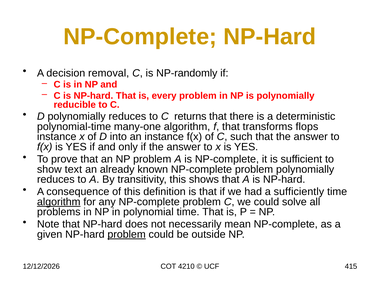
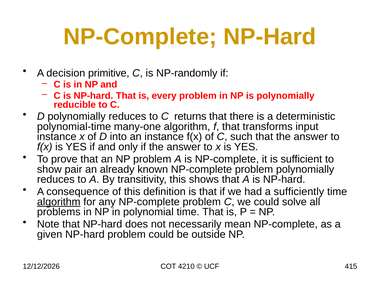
removal: removal -> primitive
flops: flops -> input
text: text -> pair
problem at (127, 234) underline: present -> none
